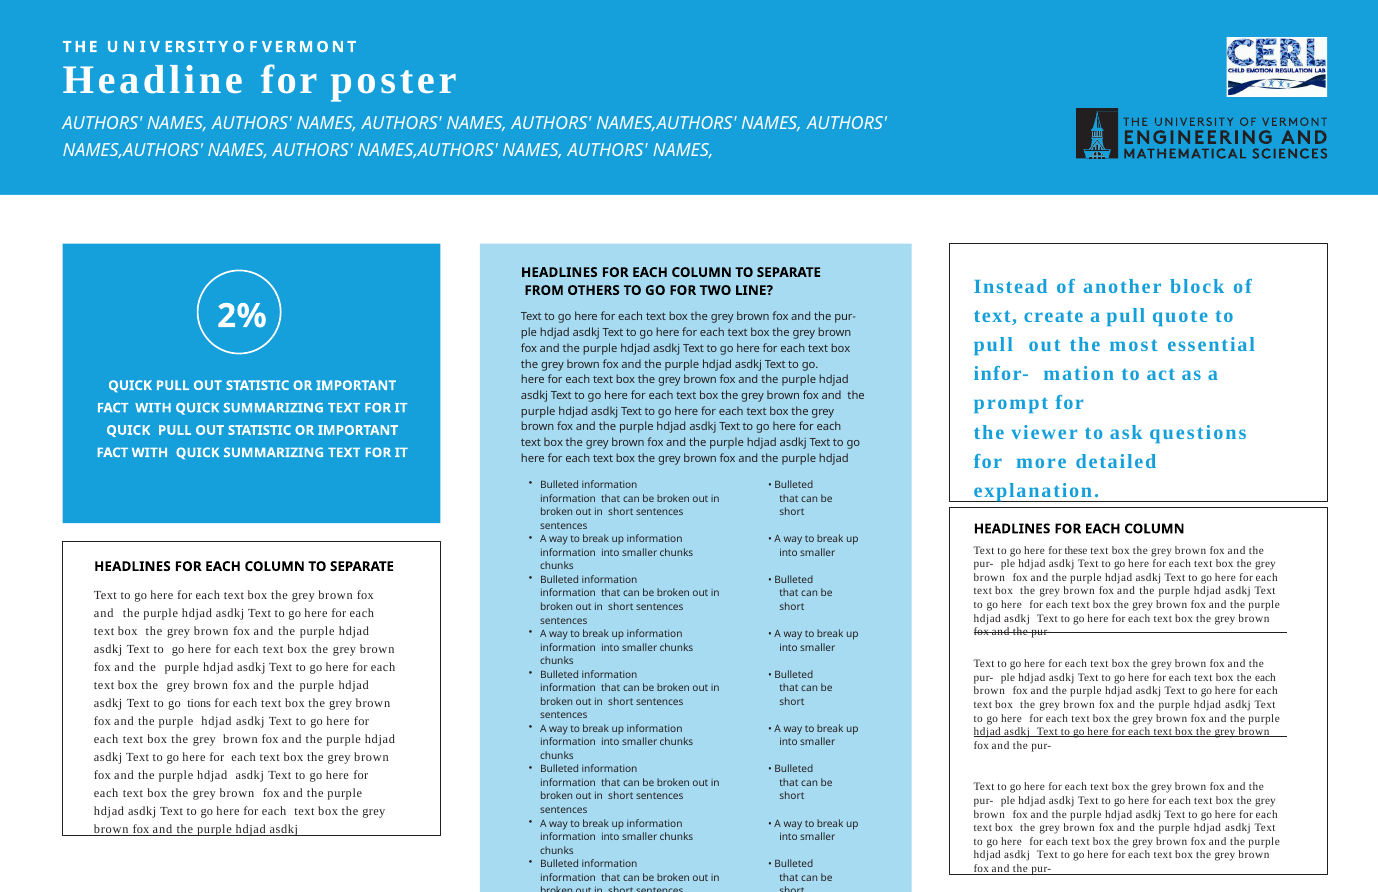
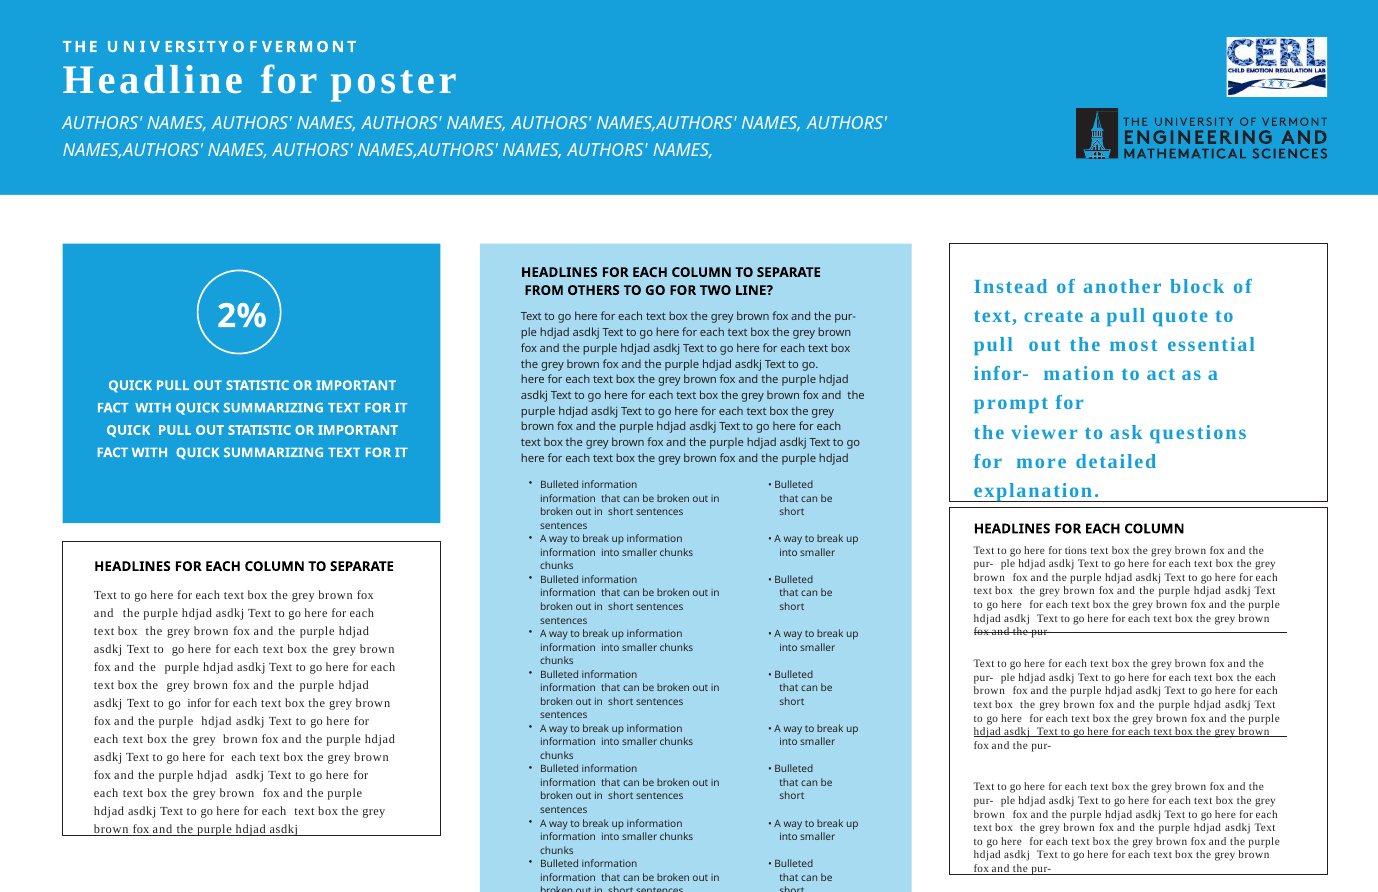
these: these -> tions
tions: tions -> infor
